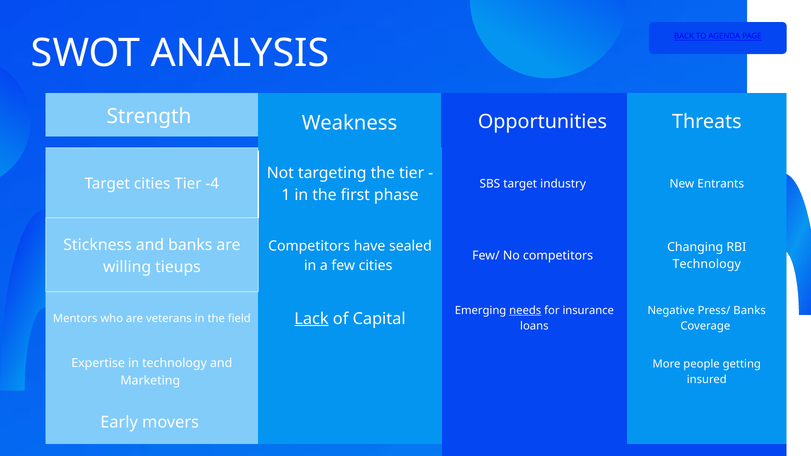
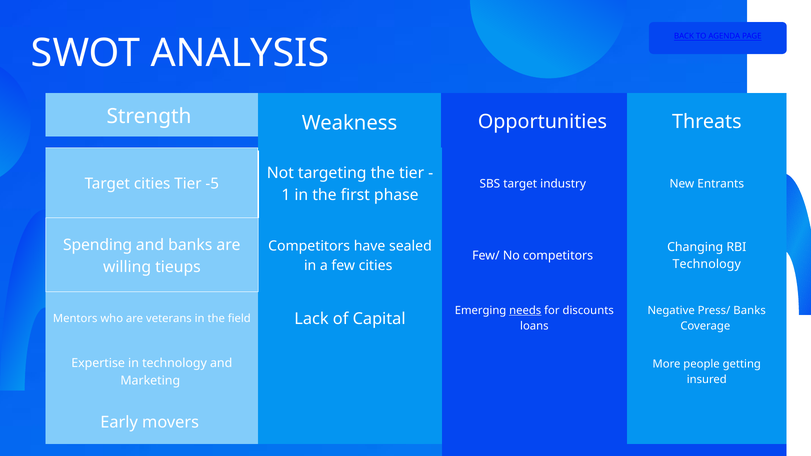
-4: -4 -> -5
Stickness: Stickness -> Spending
insurance: insurance -> discounts
Lack underline: present -> none
